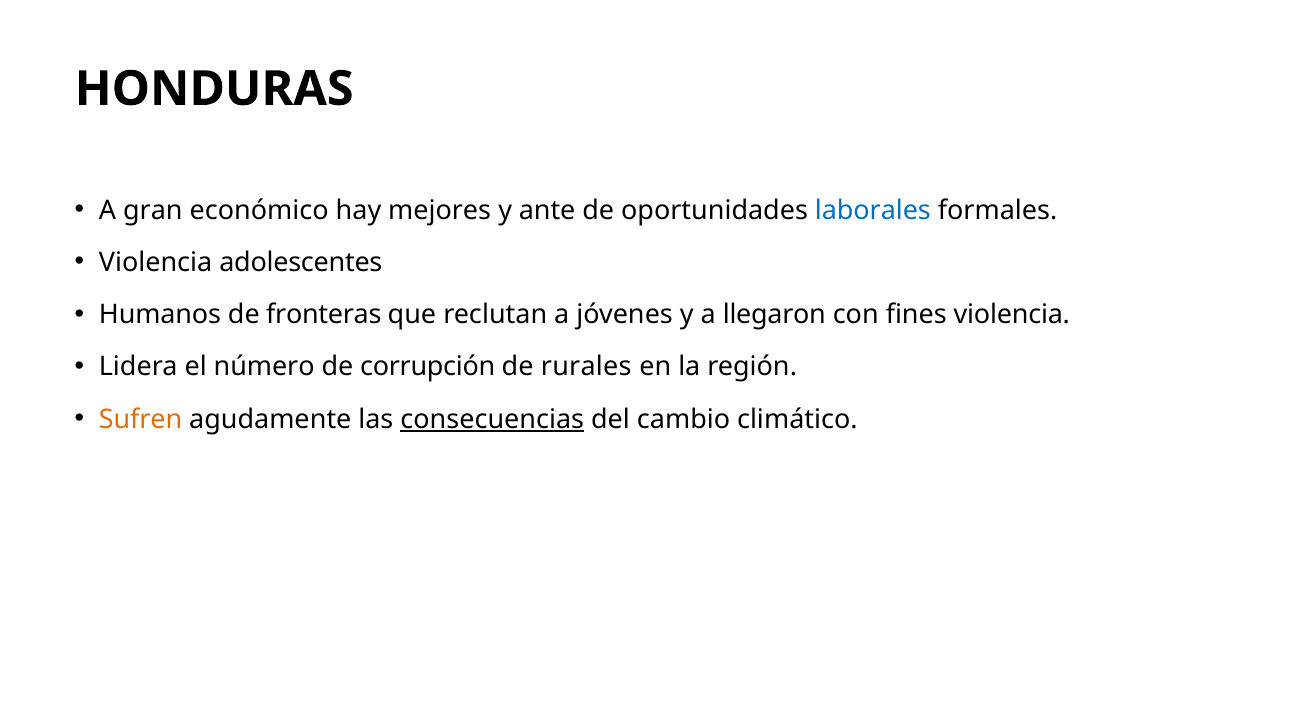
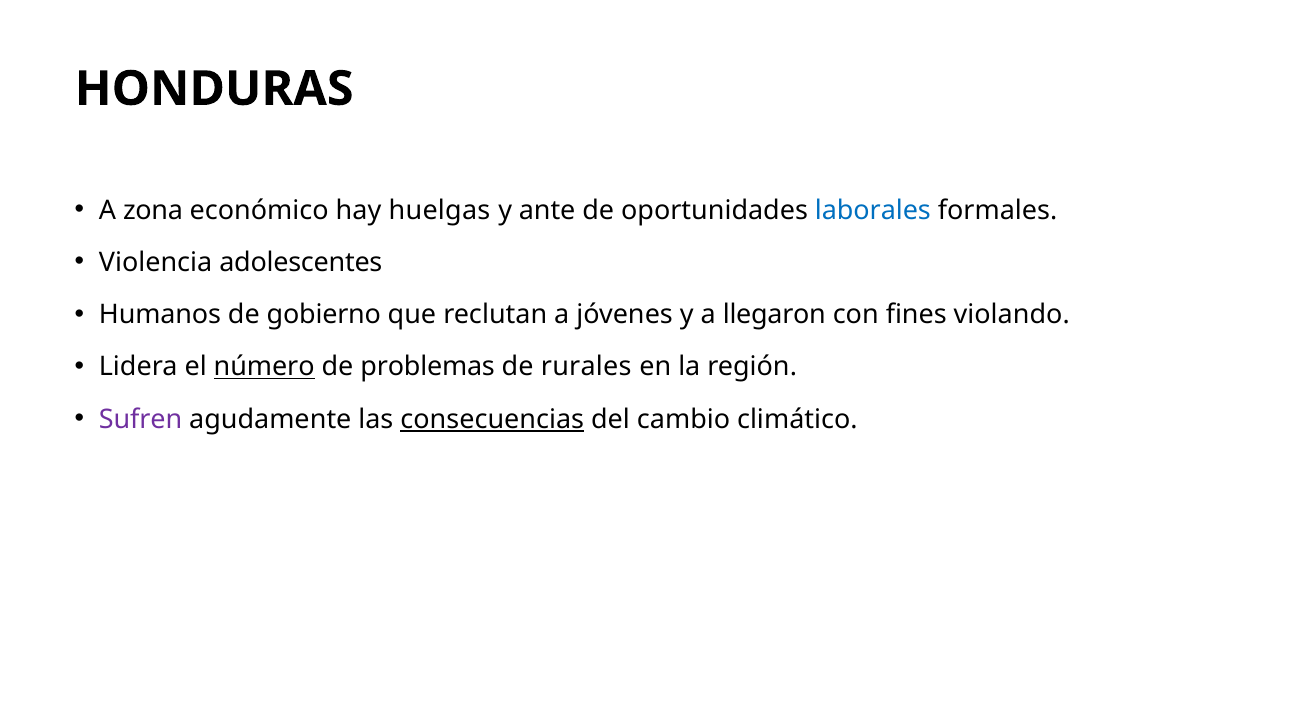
gran: gran -> zona
mejores: mejores -> huelgas
fronteras: fronteras -> gobierno
fines violencia: violencia -> violando
número underline: none -> present
corrupción: corrupción -> problemas
Sufren colour: orange -> purple
